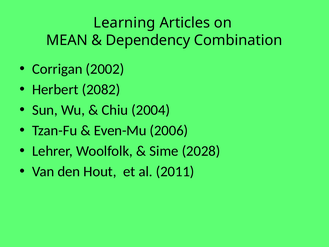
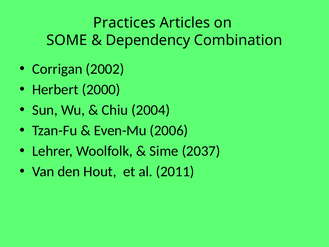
Learning: Learning -> Practices
MEAN: MEAN -> SOME
2082: 2082 -> 2000
2028: 2028 -> 2037
